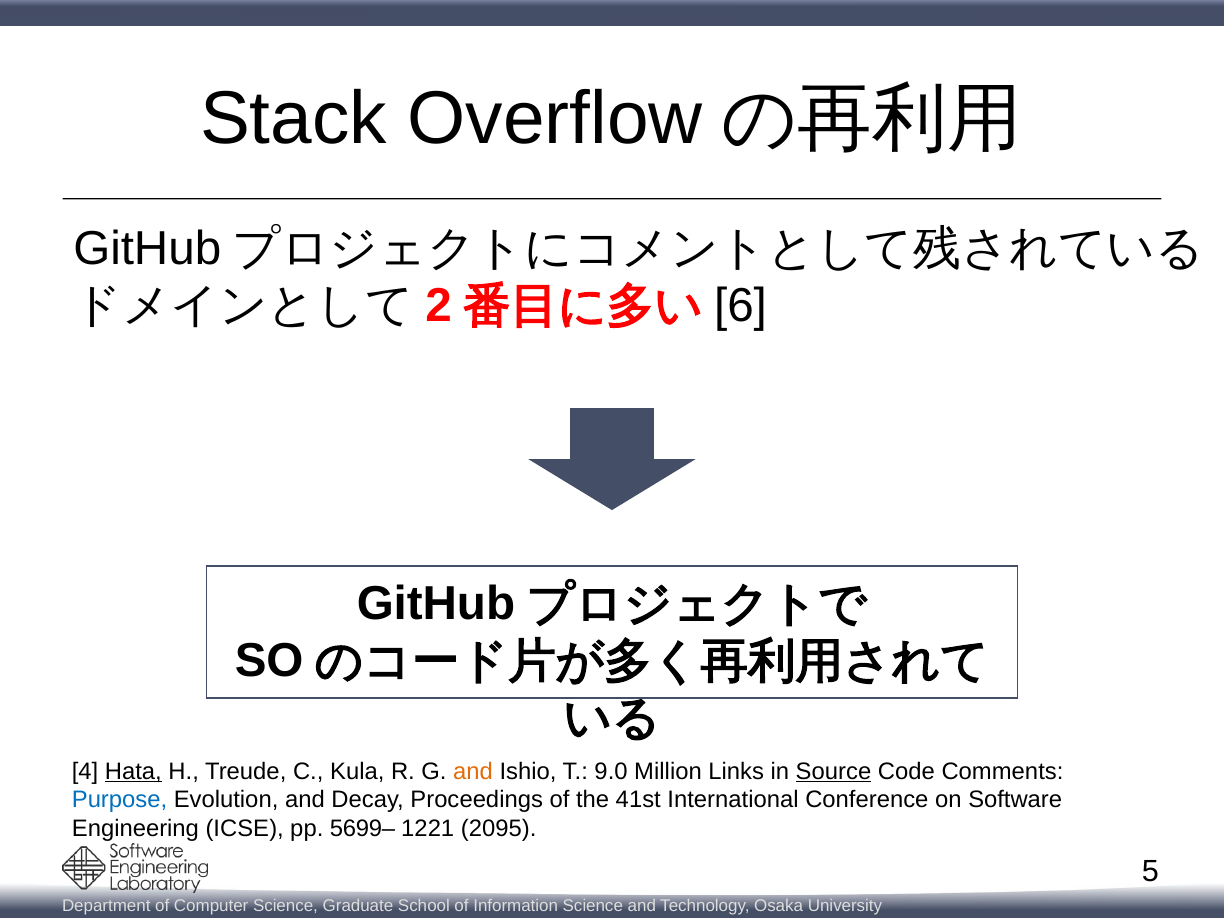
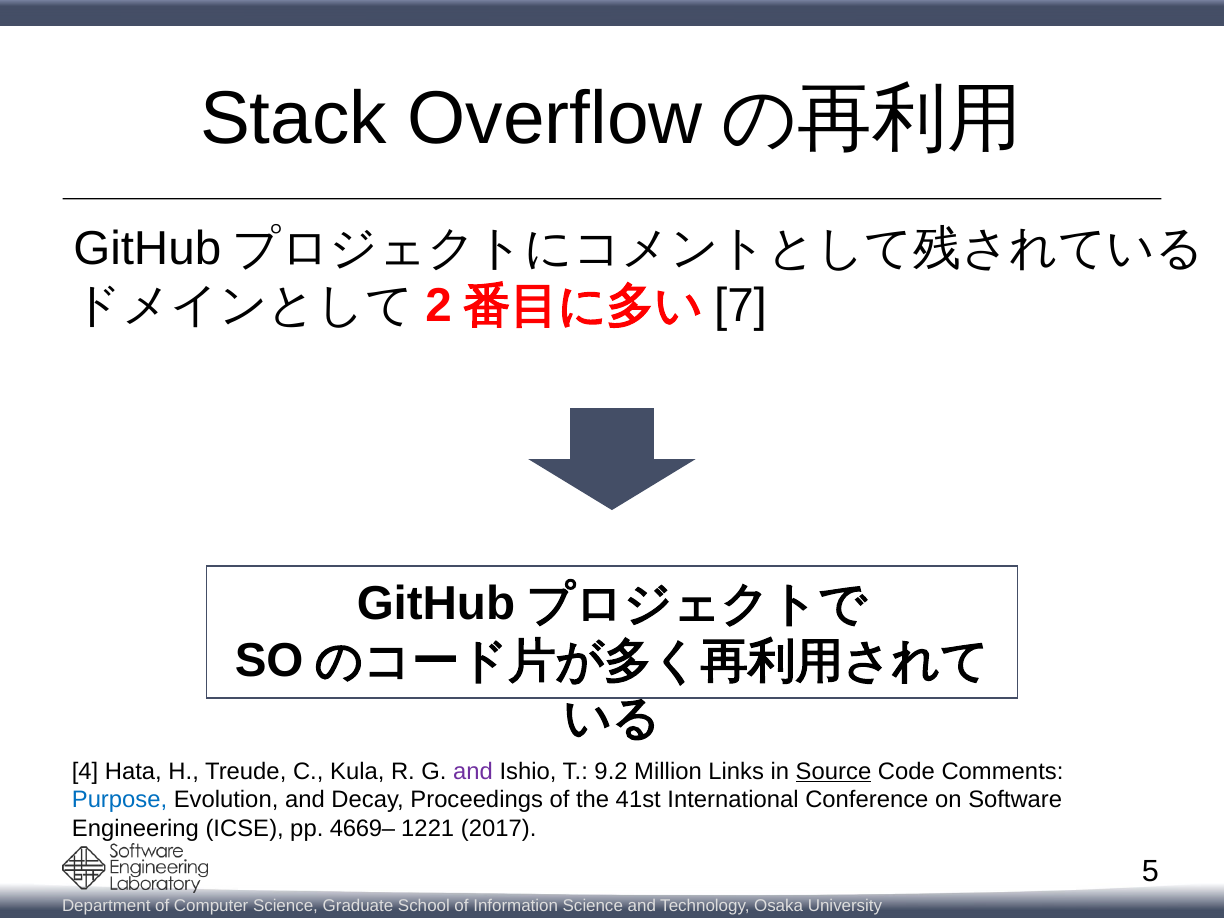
6: 6 -> 7
Hata underline: present -> none
and at (473, 771) colour: orange -> purple
9.0: 9.0 -> 9.2
5699–: 5699– -> 4669–
2095: 2095 -> 2017
